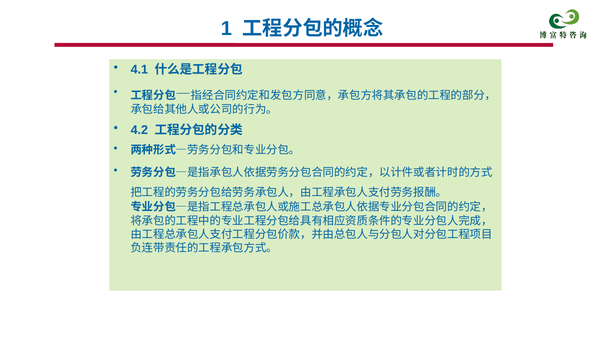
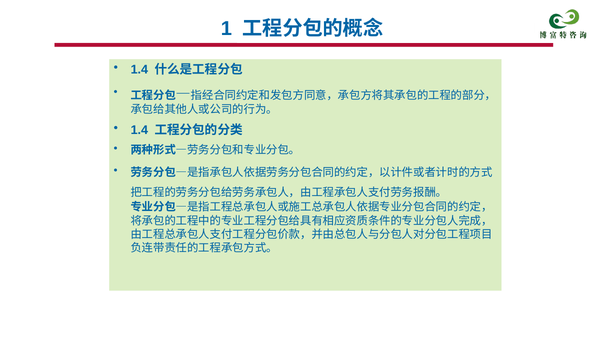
4.1 at (139, 70): 4.1 -> 1.4
4.2 at (139, 130): 4.2 -> 1.4
